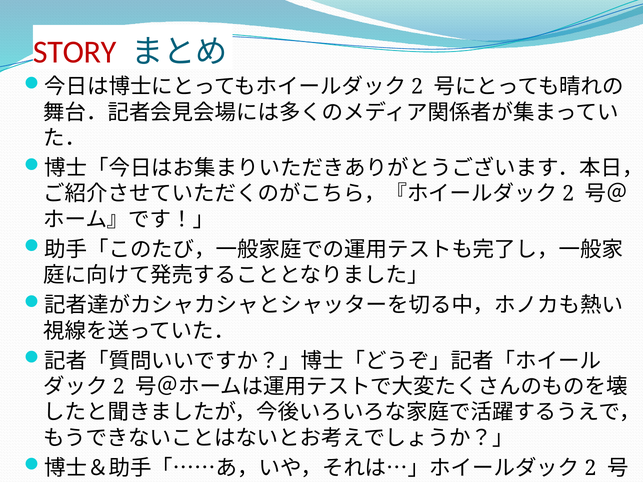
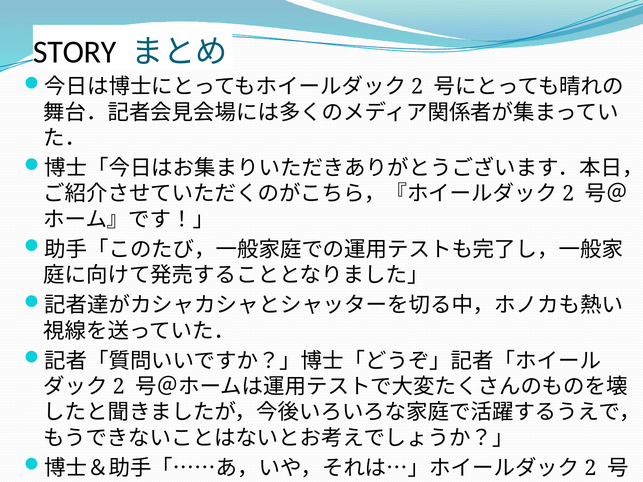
STORY colour: red -> black
